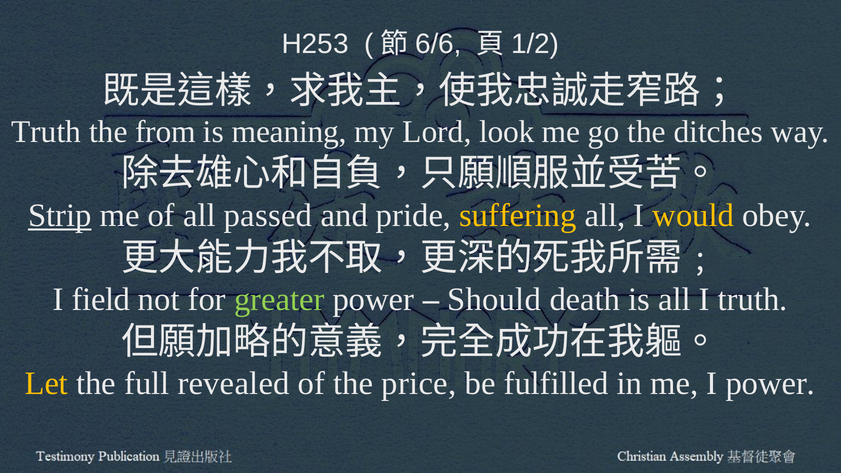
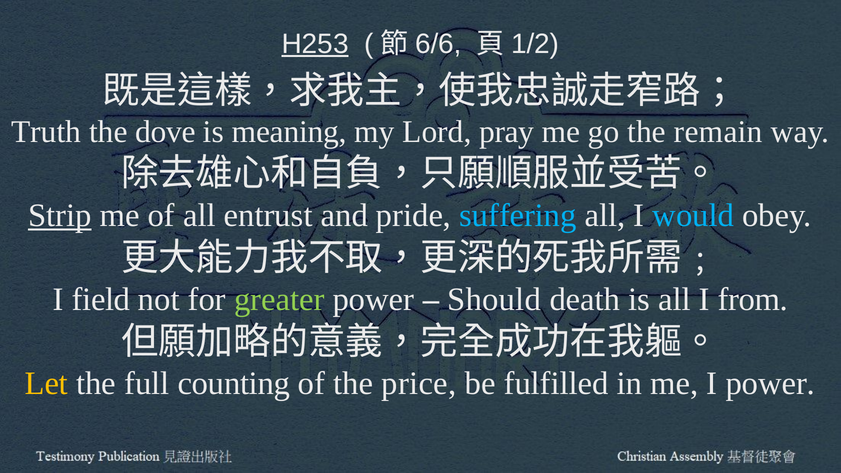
H253 underline: none -> present
from: from -> dove
look: look -> pray
ditches: ditches -> remain
passed: passed -> entrust
suffering colour: yellow -> light blue
would colour: yellow -> light blue
I truth: truth -> from
revealed: revealed -> counting
